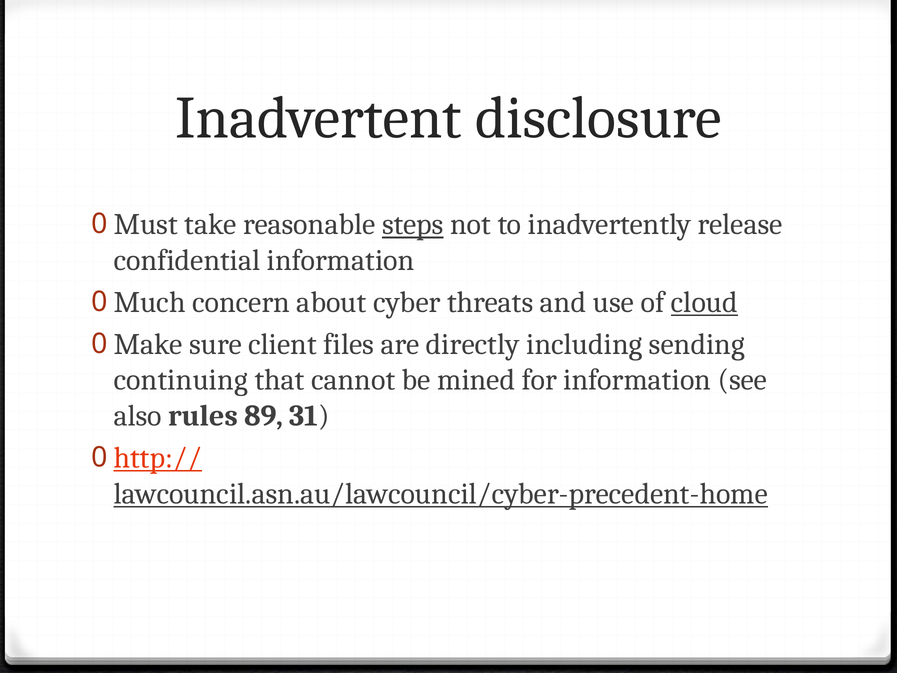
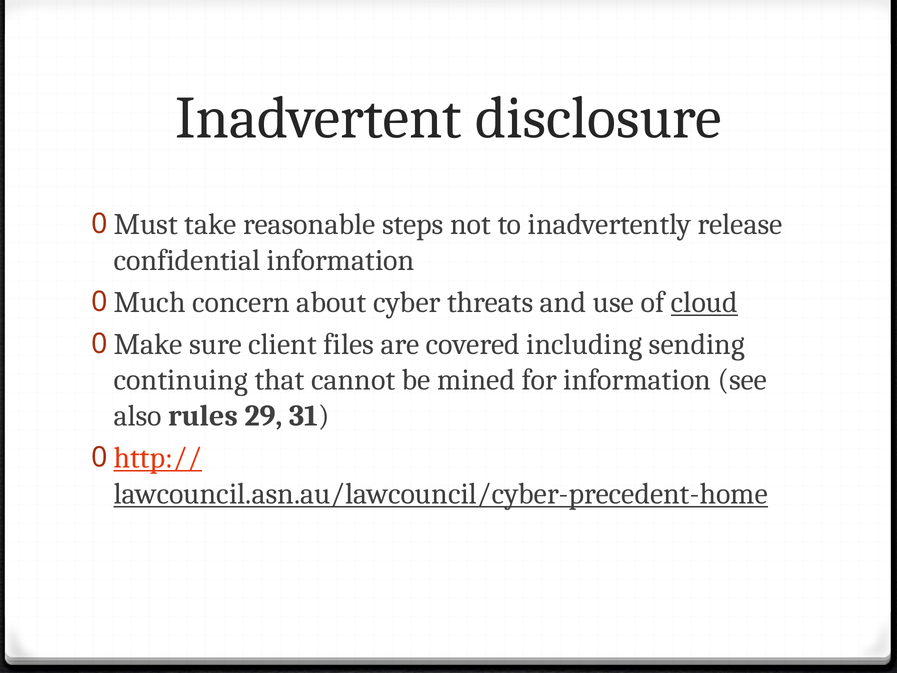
steps underline: present -> none
directly: directly -> covered
89: 89 -> 29
